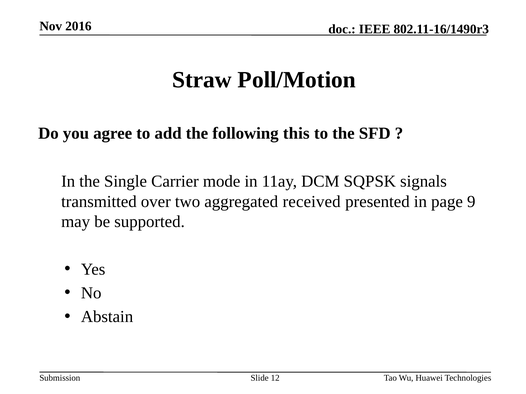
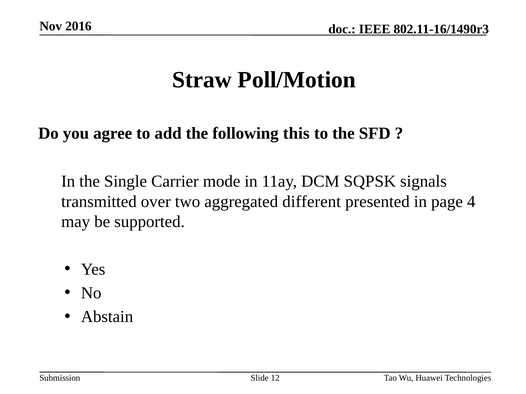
received: received -> different
9: 9 -> 4
